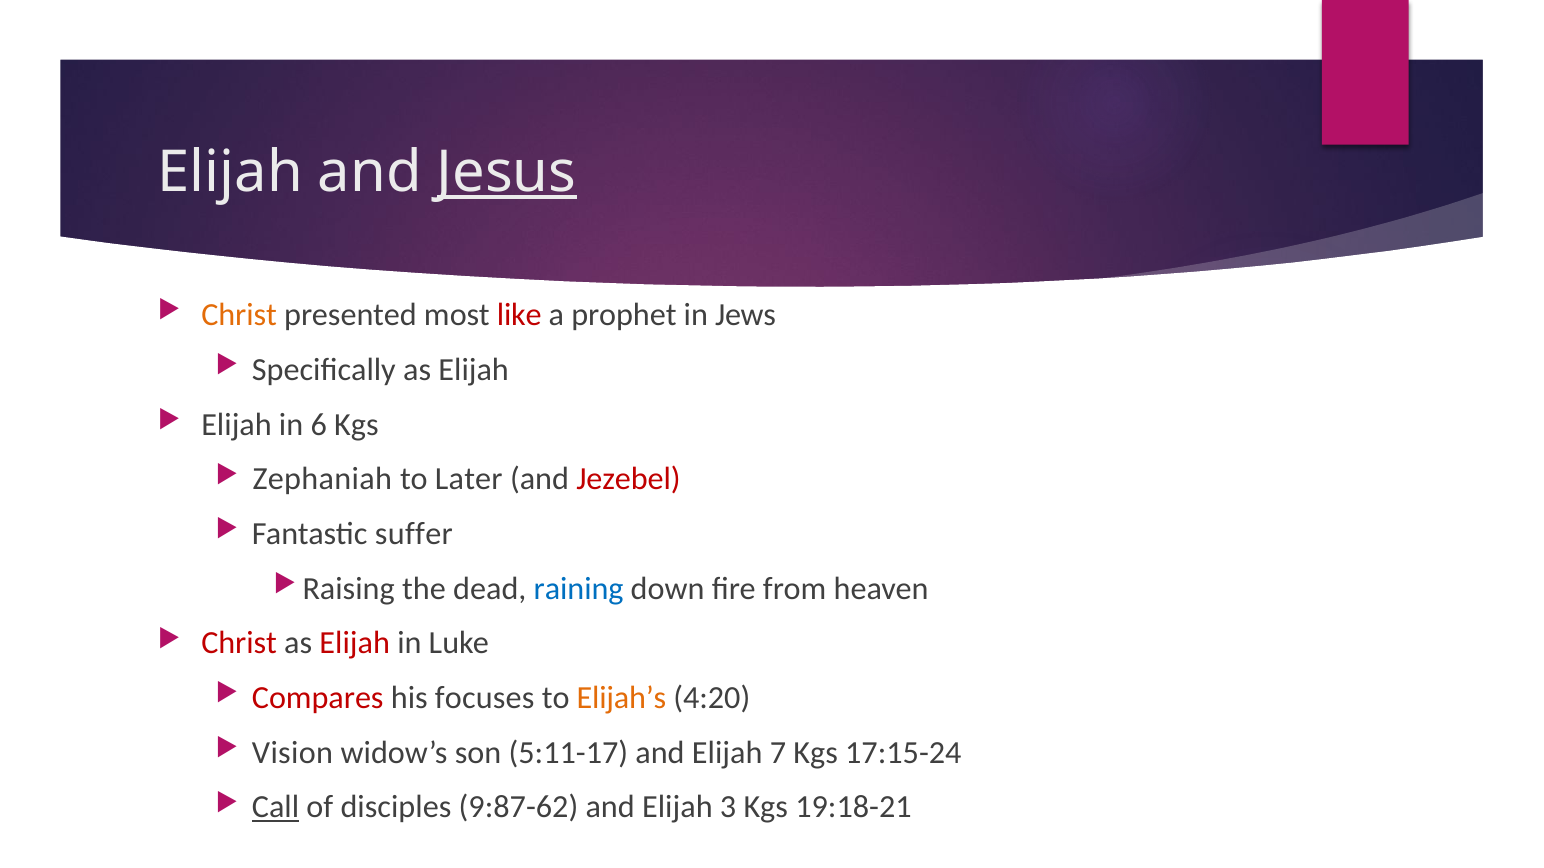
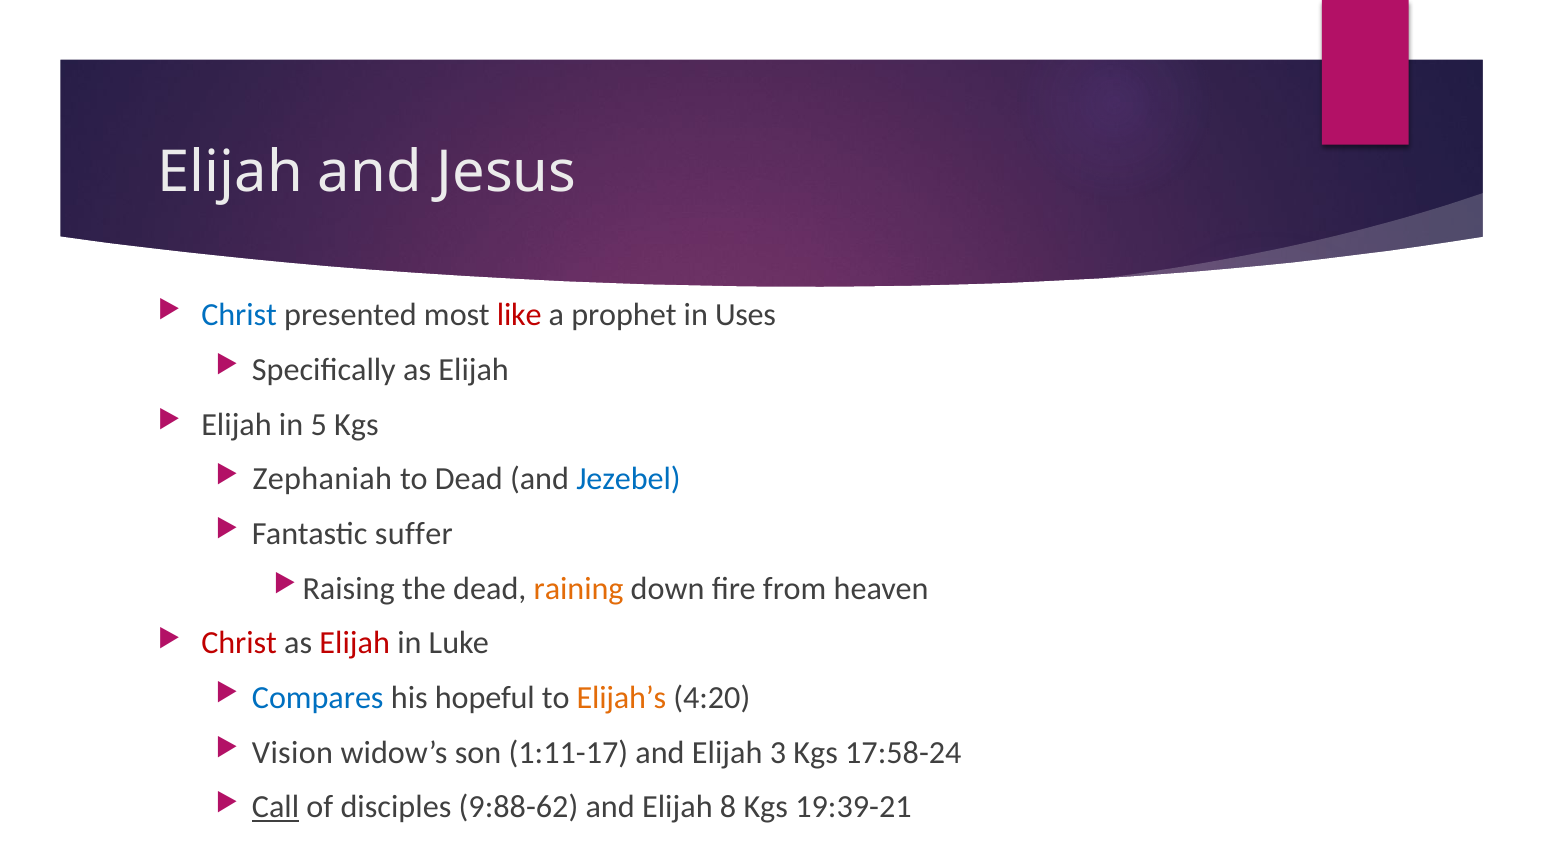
Jesus underline: present -> none
Christ at (239, 315) colour: orange -> blue
Jews: Jews -> Uses
6: 6 -> 5
to Later: Later -> Dead
Jezebel colour: red -> blue
raining colour: blue -> orange
Compares colour: red -> blue
focuses: focuses -> hopeful
5:11-17: 5:11-17 -> 1:11-17
7: 7 -> 3
17:15-24: 17:15-24 -> 17:58-24
9:87-62: 9:87-62 -> 9:88-62
3: 3 -> 8
19:18-21: 19:18-21 -> 19:39-21
